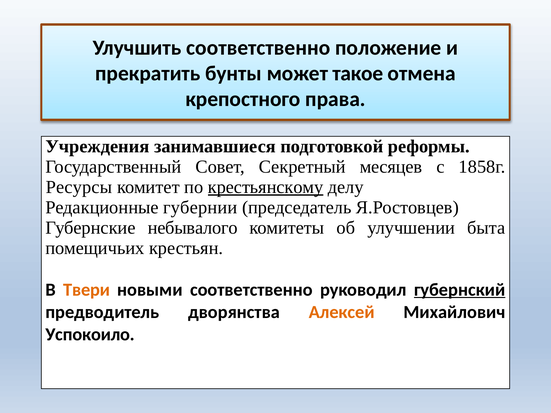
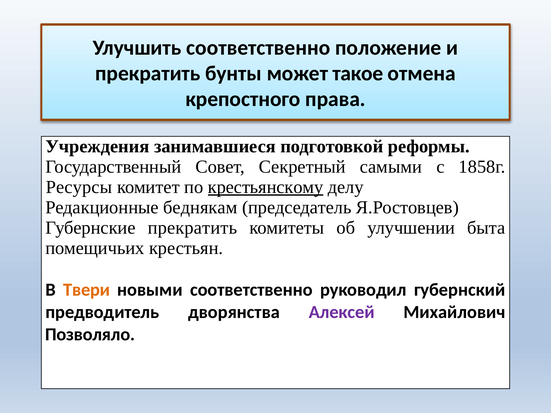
месяцев: месяцев -> самыми
губернии: губернии -> беднякам
Губернские небывалого: небывалого -> прекратить
губернский underline: present -> none
Алексей colour: orange -> purple
Успокоило: Успокоило -> Позволяло
